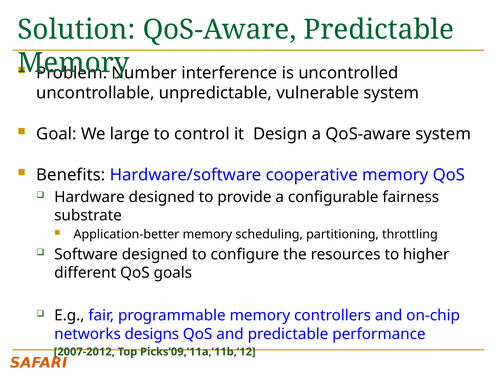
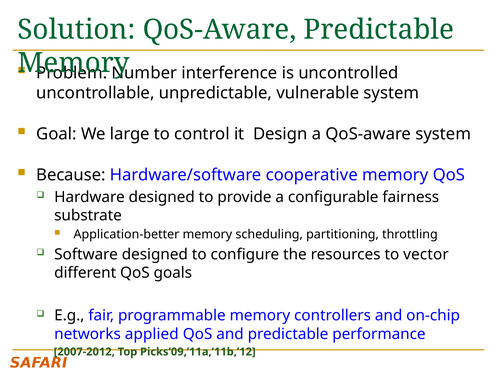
Benefits: Benefits -> Because
higher: higher -> vector
designs: designs -> applied
